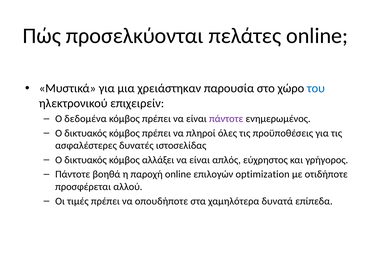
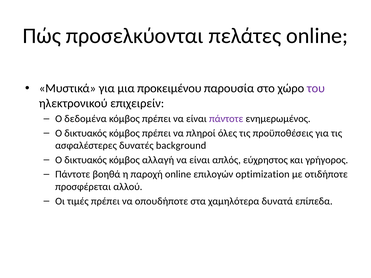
χρειάστηκαν: χρειάστηκαν -> προκειμένου
του colour: blue -> purple
ιστοσελίδας: ιστοσελίδας -> background
αλλάξει: αλλάξει -> αλλαγή
